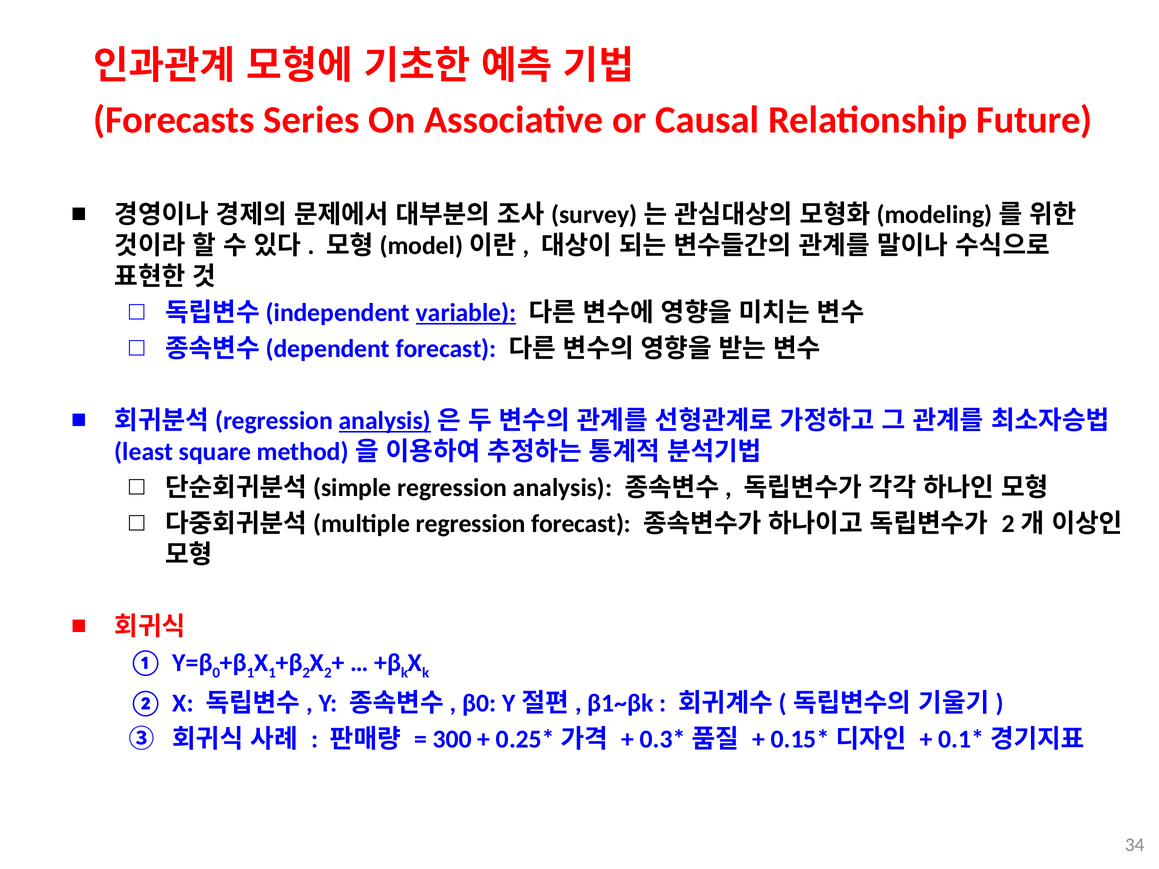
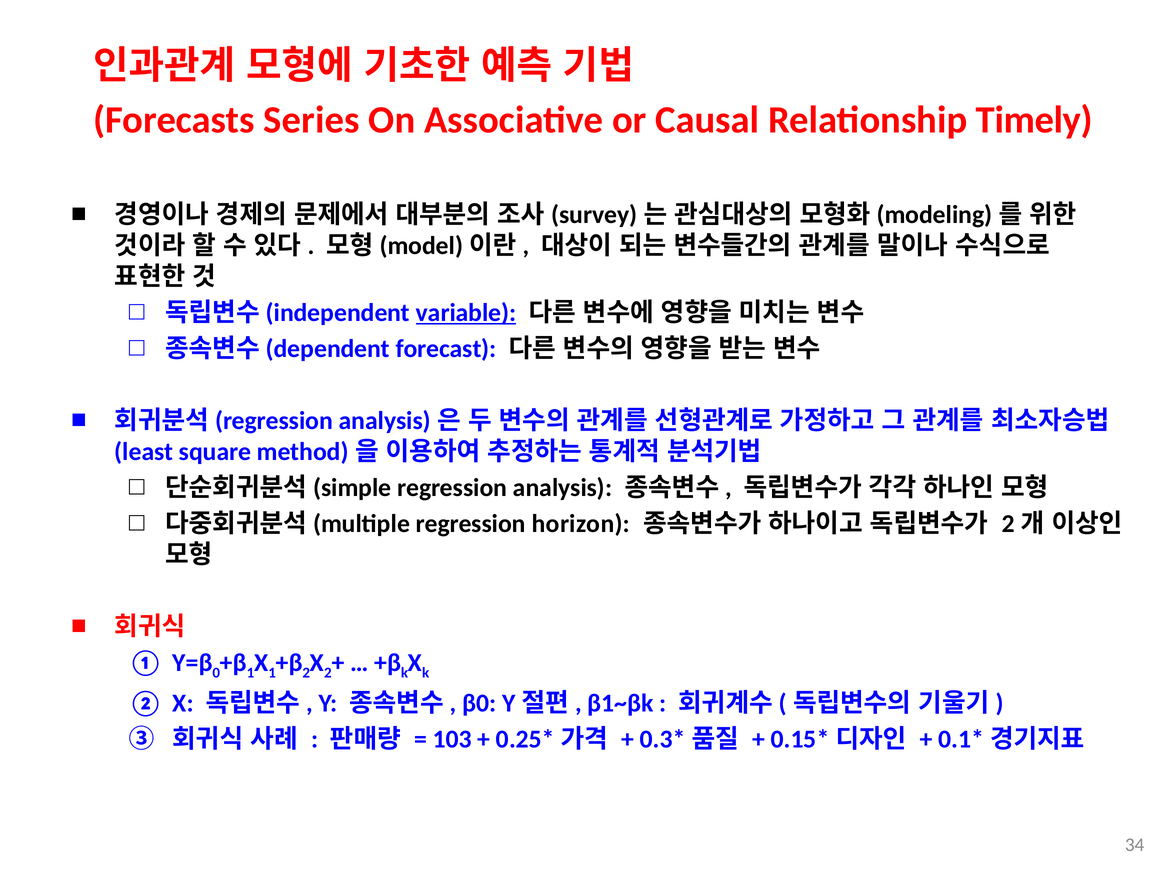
Future: Future -> Timely
analysis at (385, 421) underline: present -> none
regression forecast: forecast -> horizon
300: 300 -> 103
